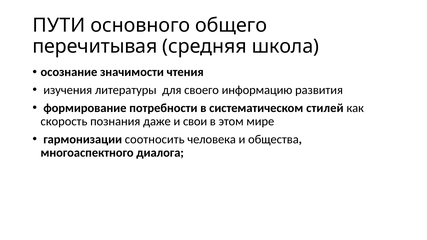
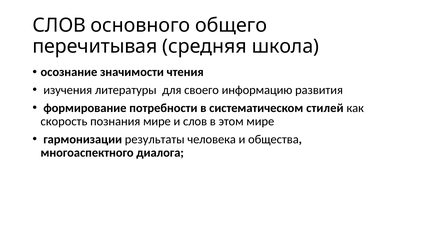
ПУТИ at (59, 25): ПУТИ -> СЛОВ
познания даже: даже -> мире
и свои: свои -> слов
соотносить: соотносить -> результаты
